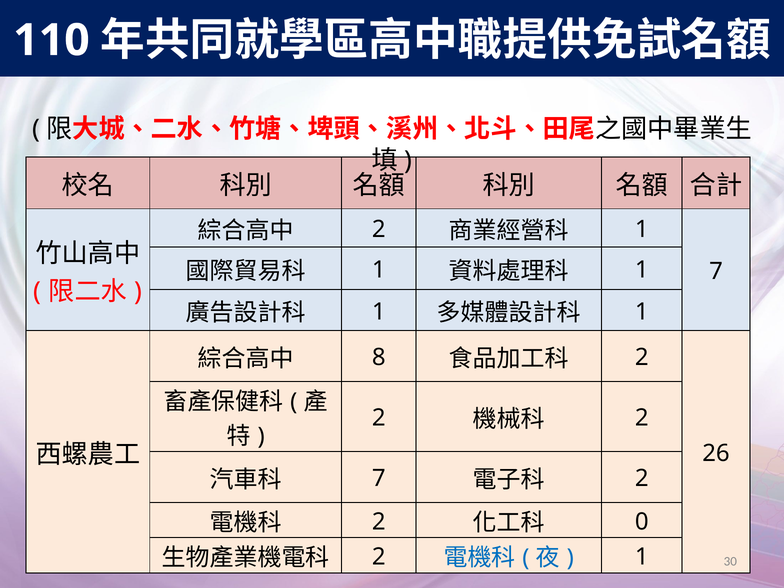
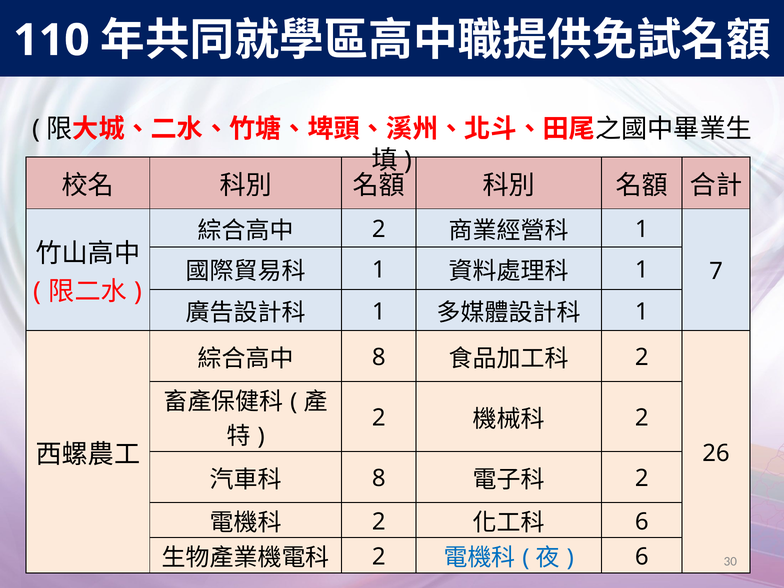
7 at (379, 479): 7 -> 8
0 at (642, 522): 0 -> 6
1 at (642, 557): 1 -> 6
